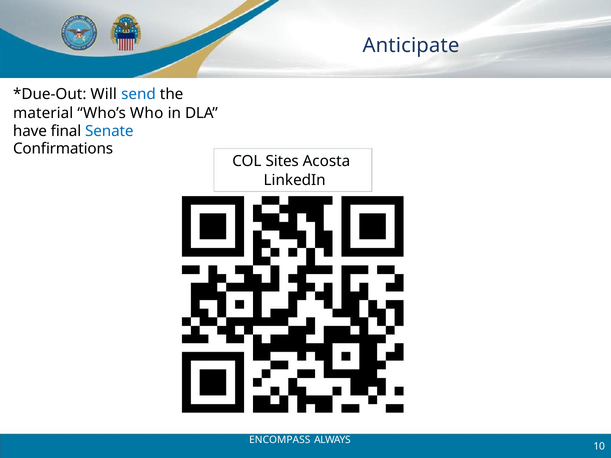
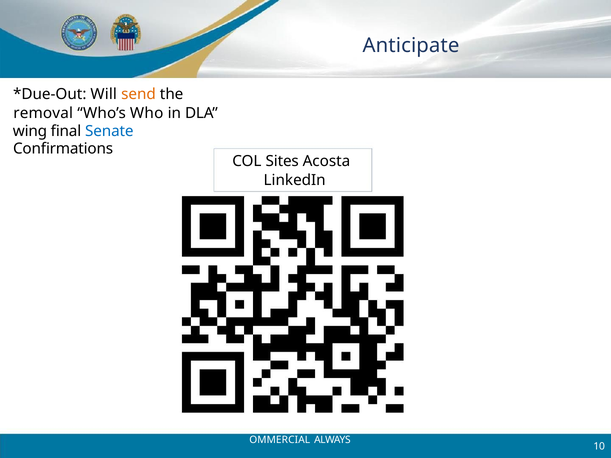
send colour: blue -> orange
material: material -> removal
have: have -> wing
ENCOMPASS: ENCOMPASS -> OMMERCIAL
